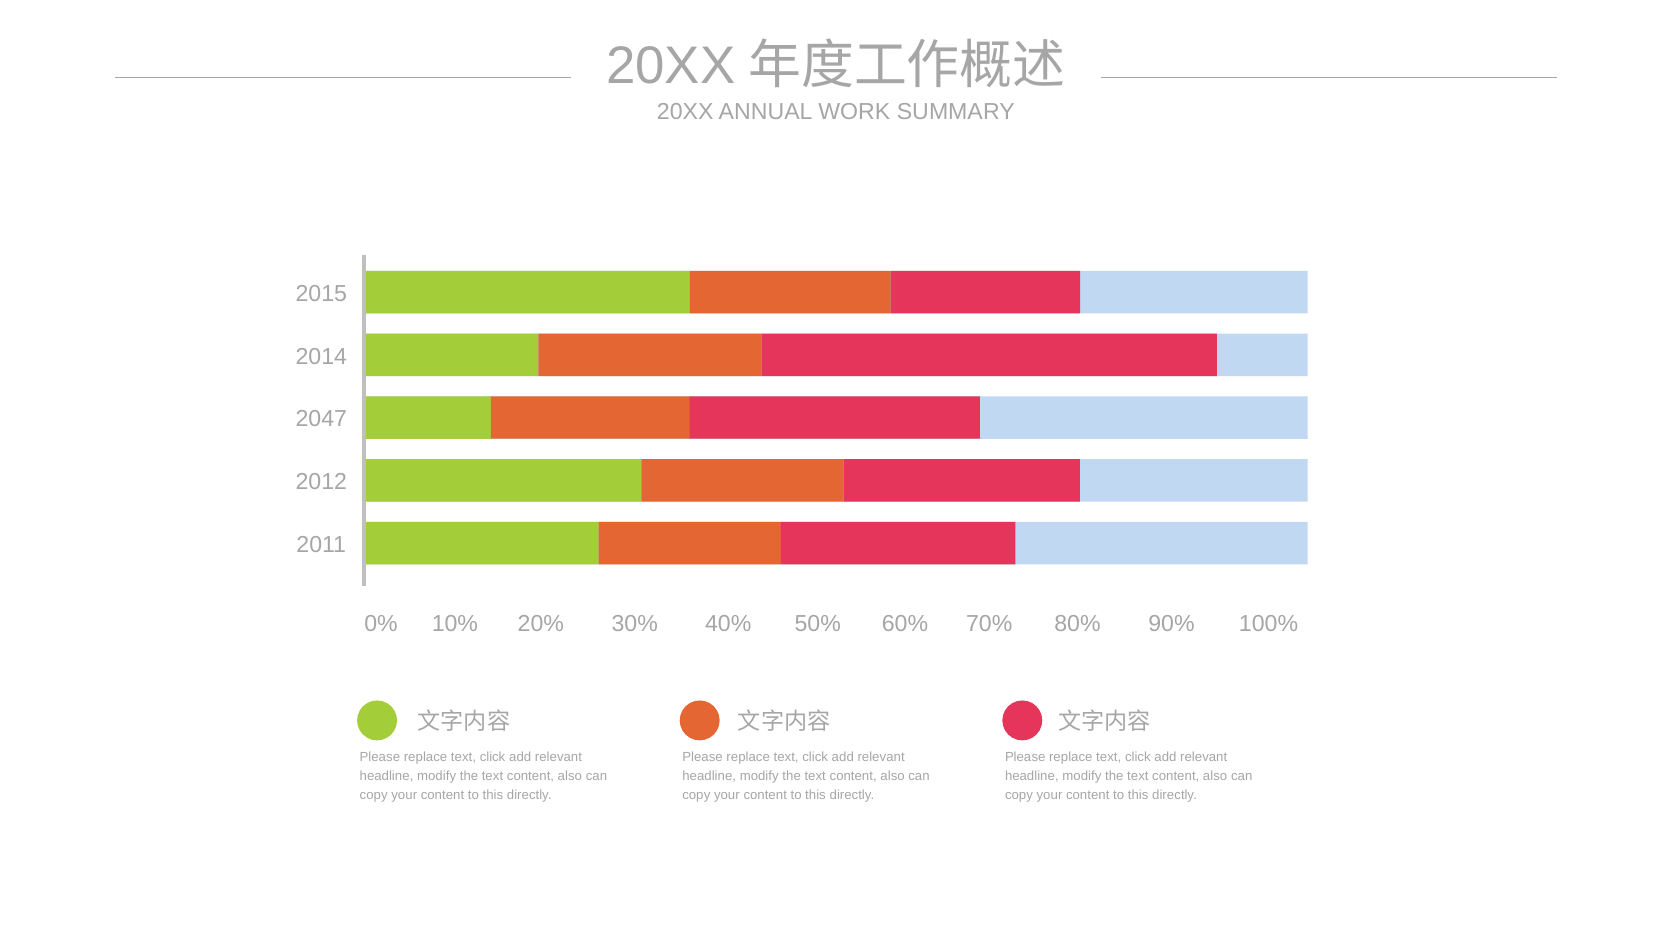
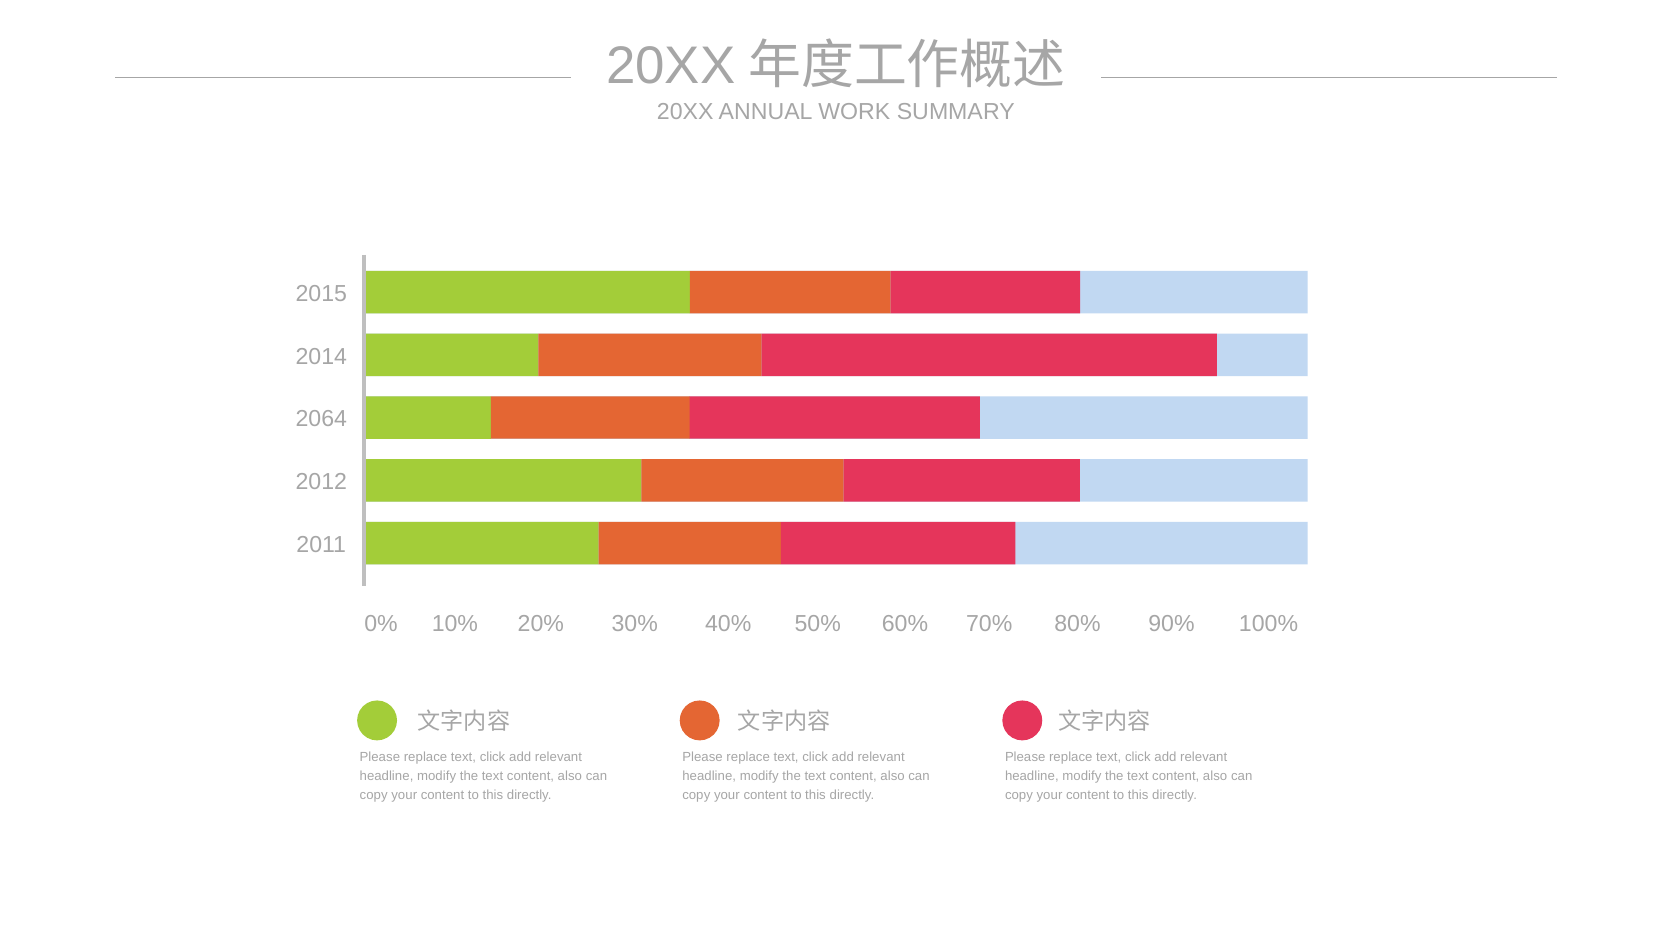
2047: 2047 -> 2064
